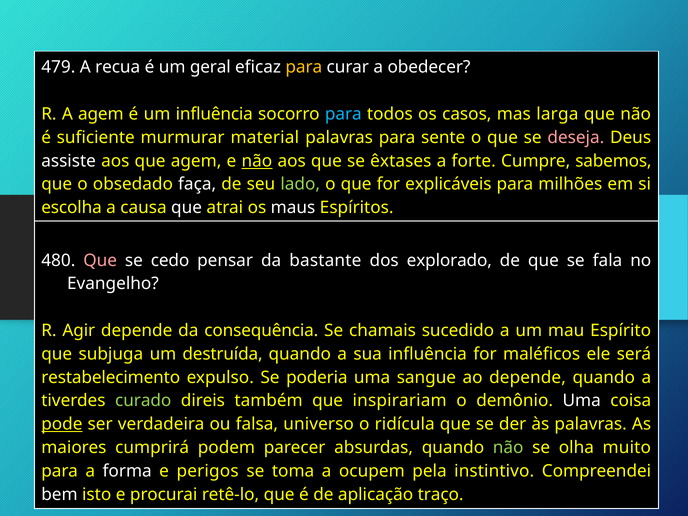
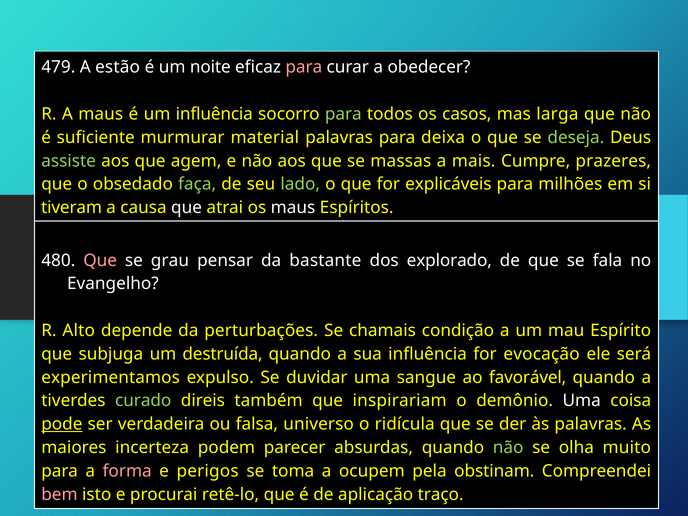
recua: recua -> estão
geral: geral -> noite
para at (304, 67) colour: yellow -> pink
A agem: agem -> maus
para at (343, 114) colour: light blue -> light green
sente: sente -> deixa
deseja colour: pink -> light green
assiste colour: white -> light green
não at (257, 161) underline: present -> none
êxtases: êxtases -> massas
forte: forte -> mais
sabemos: sabemos -> prazeres
faça colour: white -> light green
escolha: escolha -> tiveram
cedo: cedo -> grau
Agir: Agir -> Alto
consequência: consequência -> perturbações
sucedido: sucedido -> condição
maléficos: maléficos -> evocação
restabelecimento: restabelecimento -> experimentamos
poderia: poderia -> duvidar
ao depende: depende -> favorável
cumprirá: cumprirá -> incerteza
forma colour: white -> pink
instintivo: instintivo -> obstinam
bem colour: white -> pink
